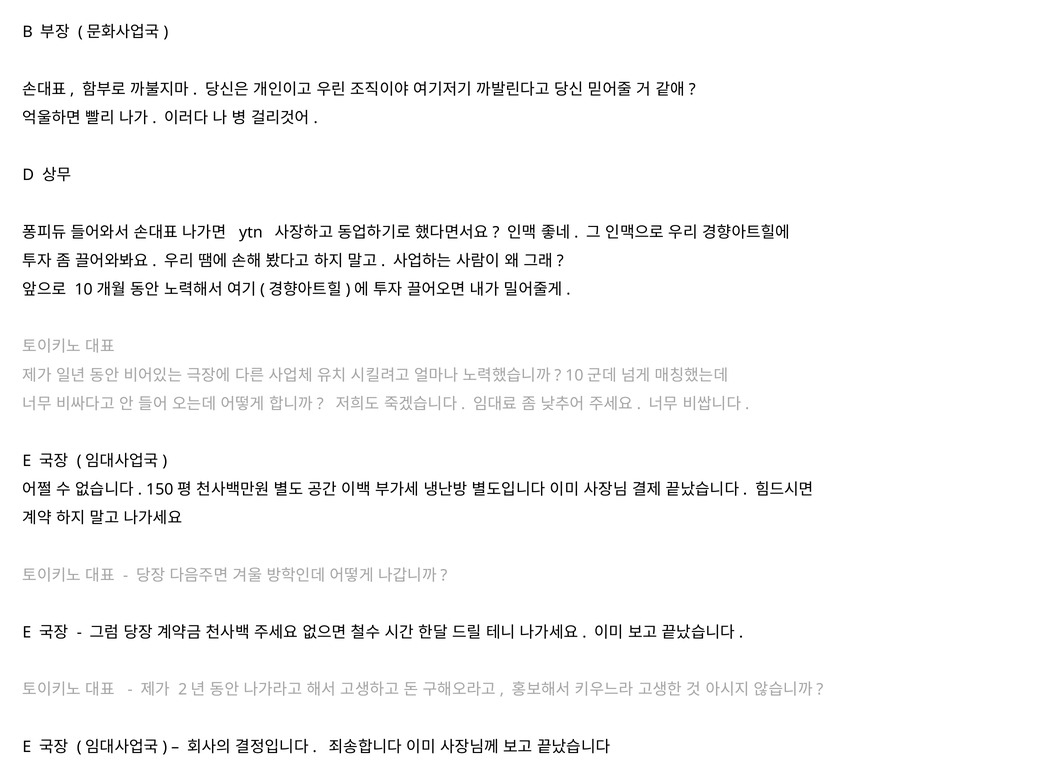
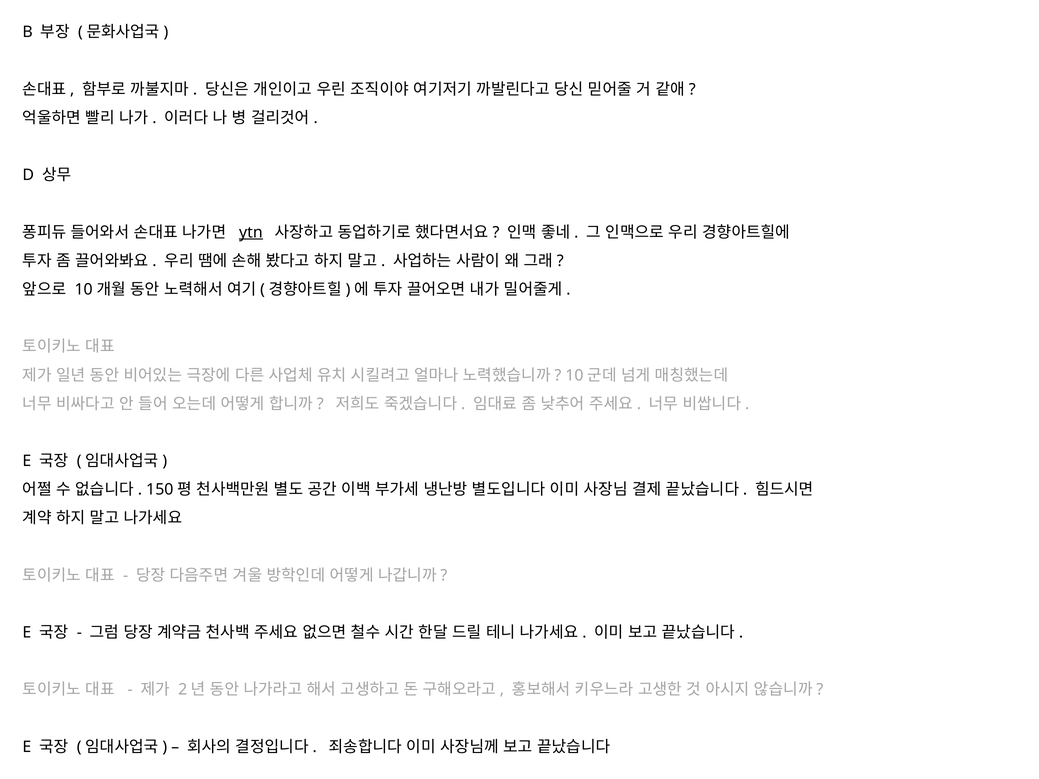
ytn underline: none -> present
